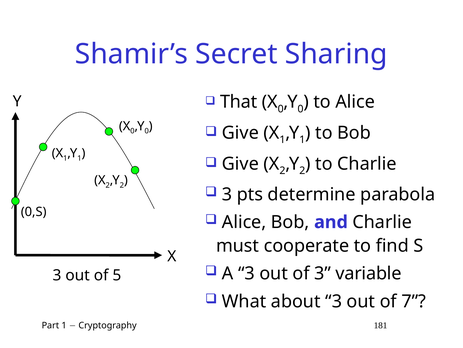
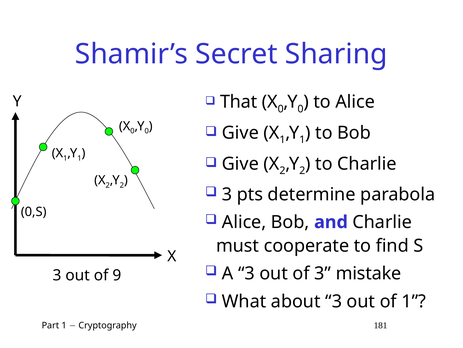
variable: variable -> mistake
5: 5 -> 9
of 7: 7 -> 1
